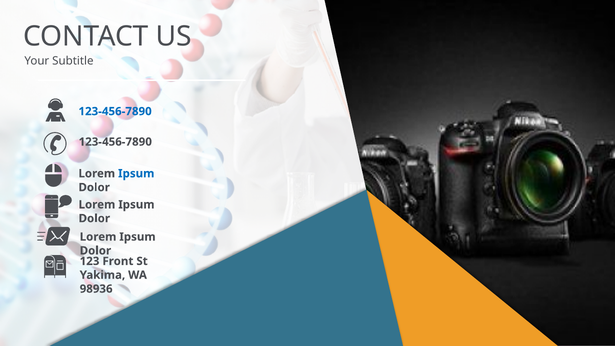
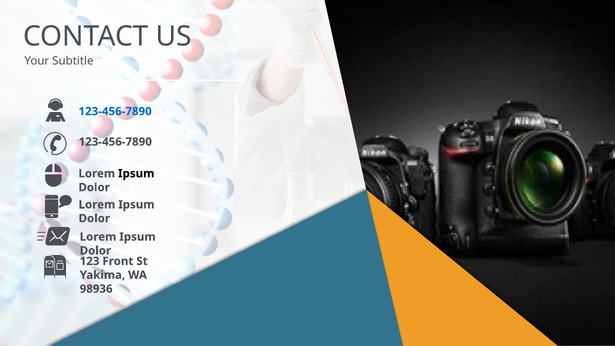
Ipsum at (136, 174) colour: blue -> black
